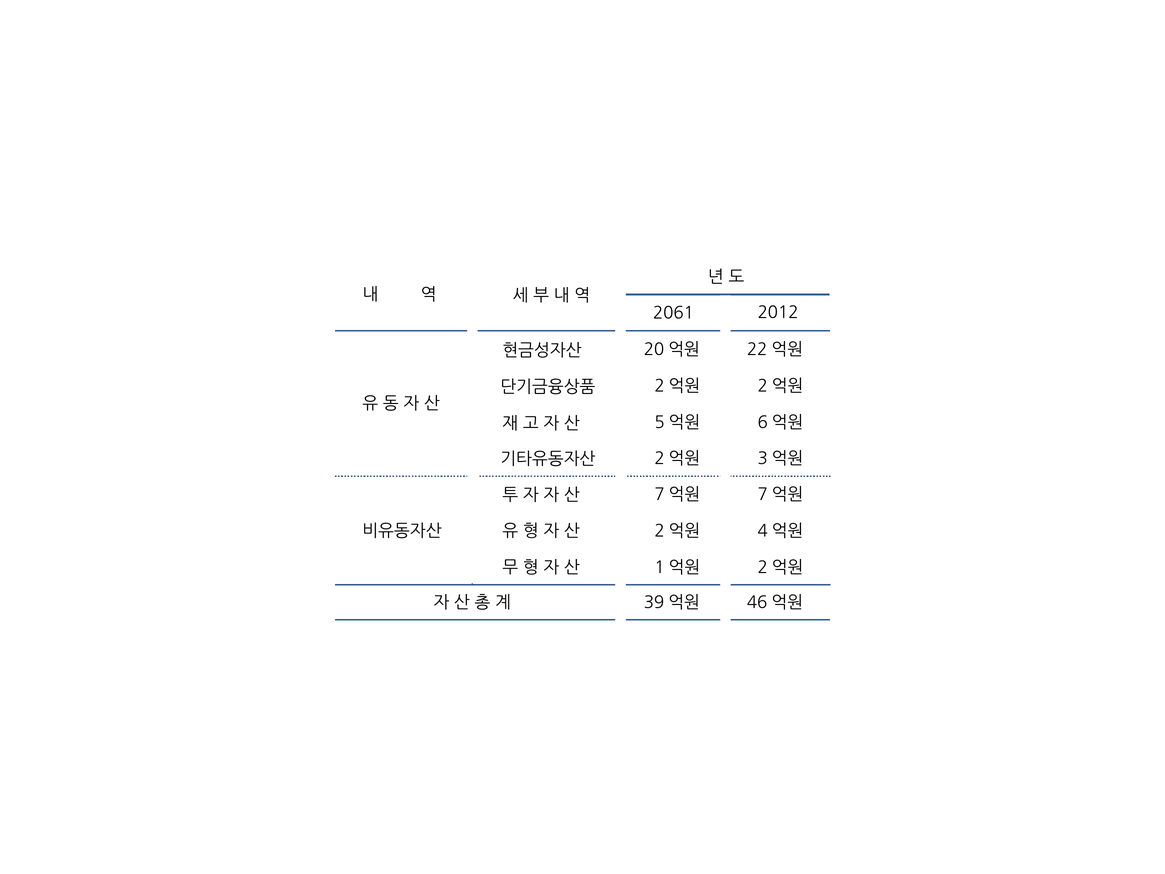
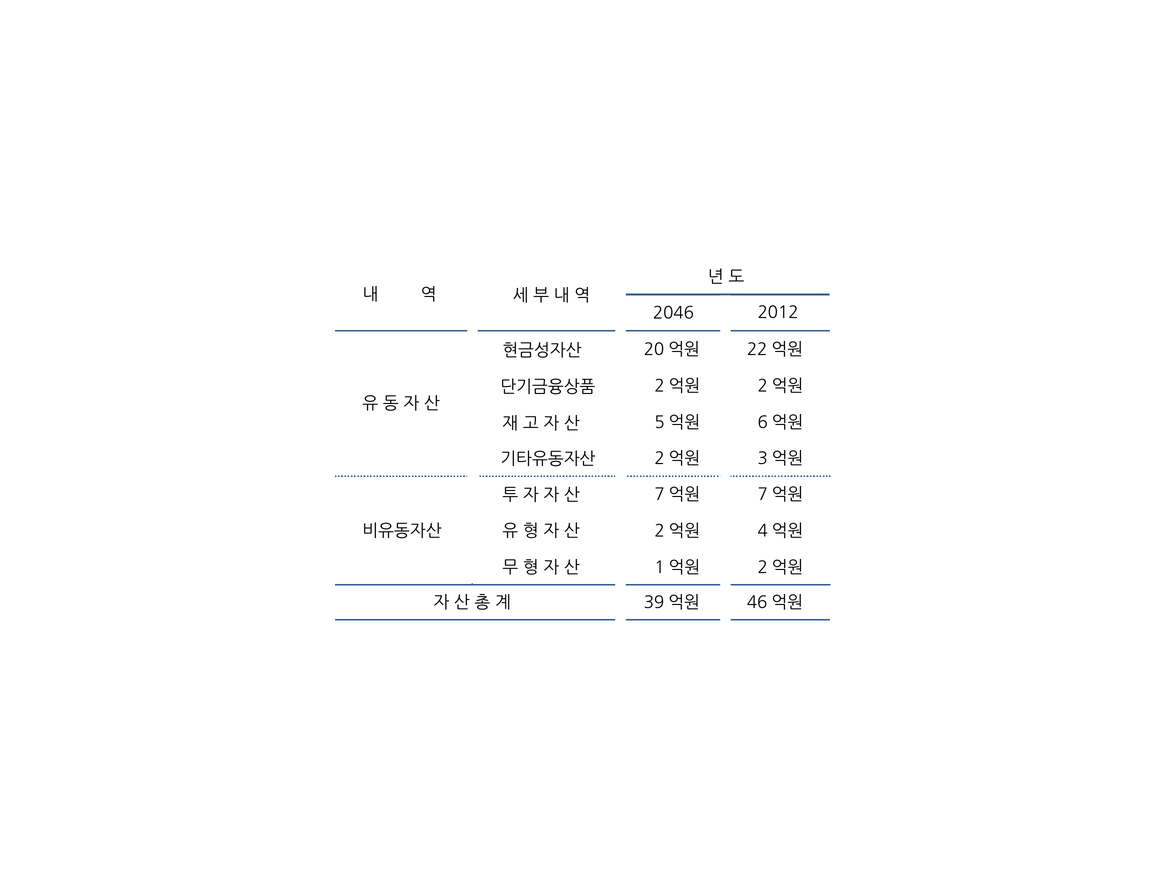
2061: 2061 -> 2046
